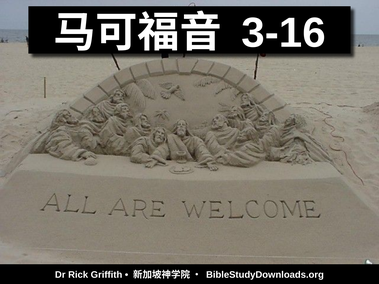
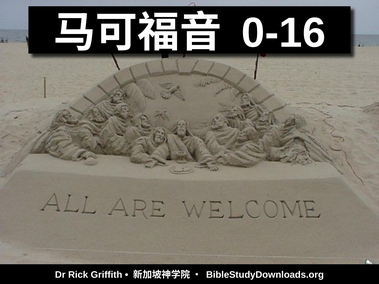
3-16: 3-16 -> 0-16
